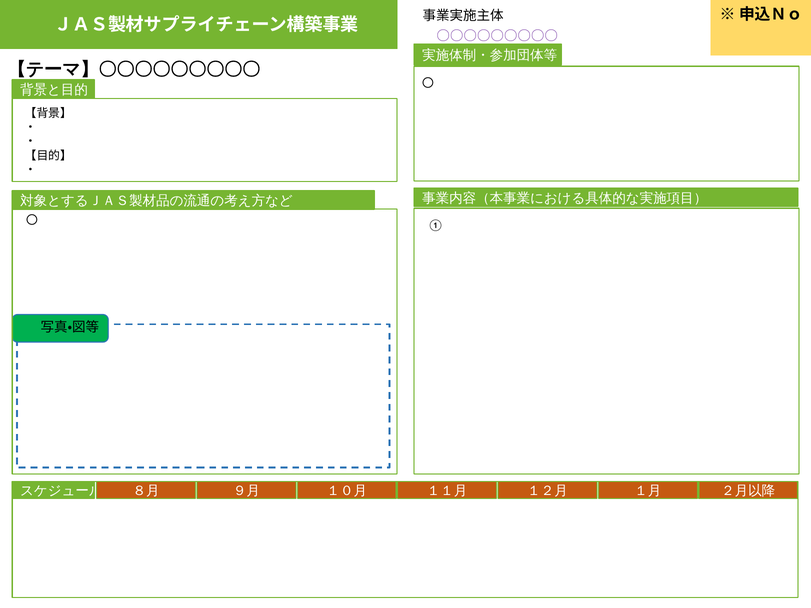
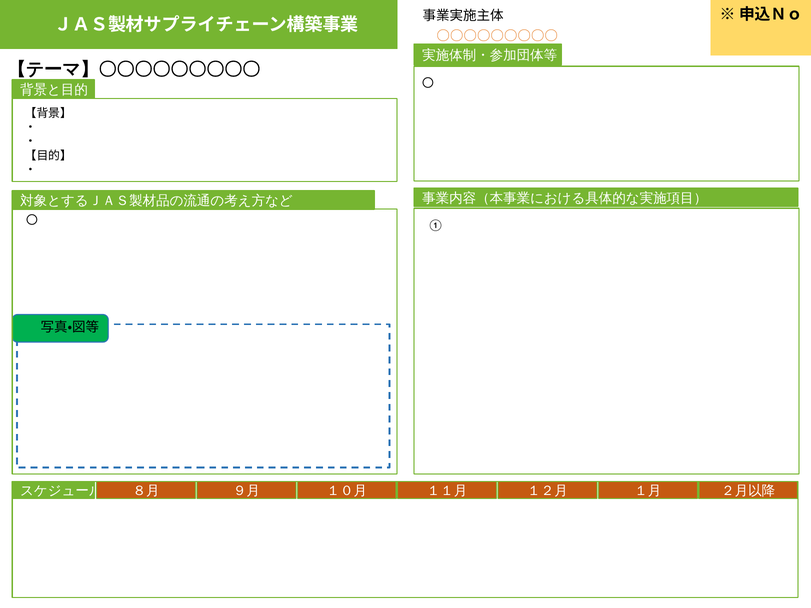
〇〇〇〇〇〇〇〇〇 colour: purple -> orange
